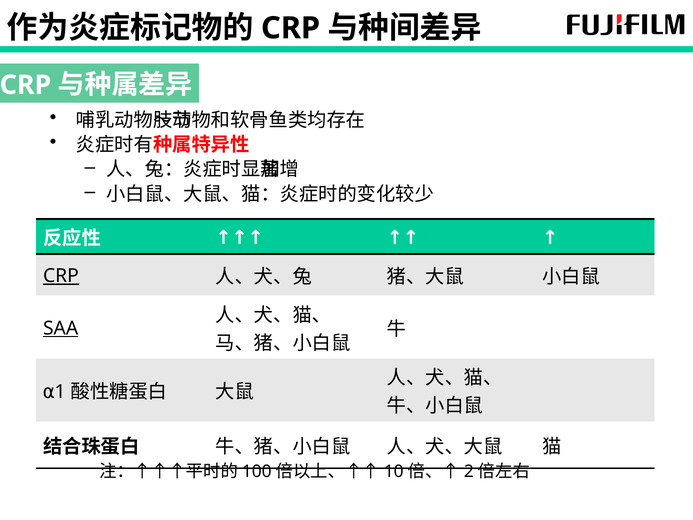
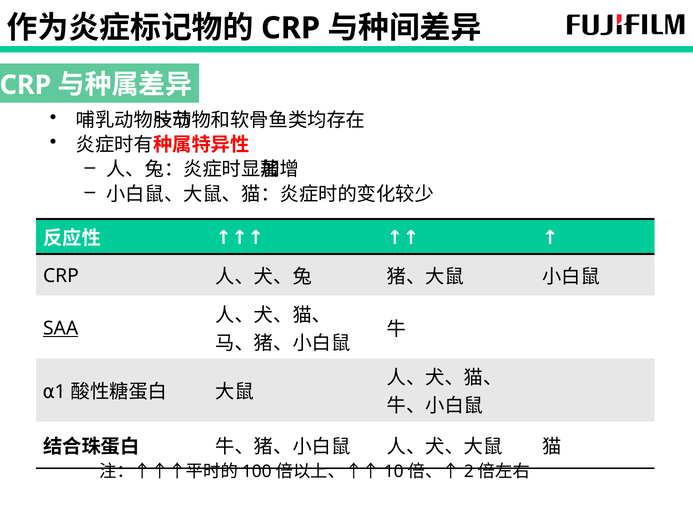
CRP at (61, 276) underline: present -> none
